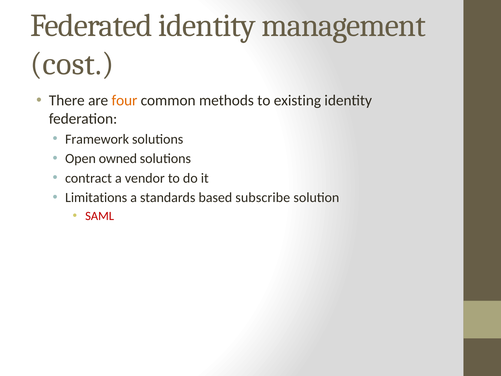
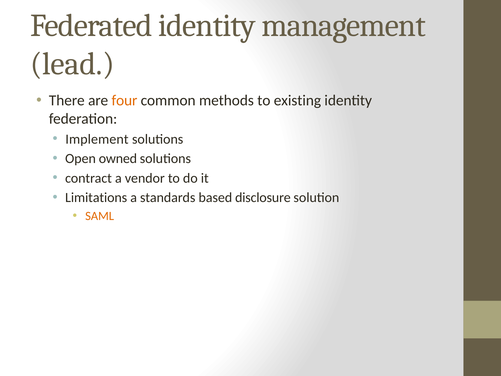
cost: cost -> lead
Framework: Framework -> Implement
subscribe: subscribe -> disclosure
SAML colour: red -> orange
